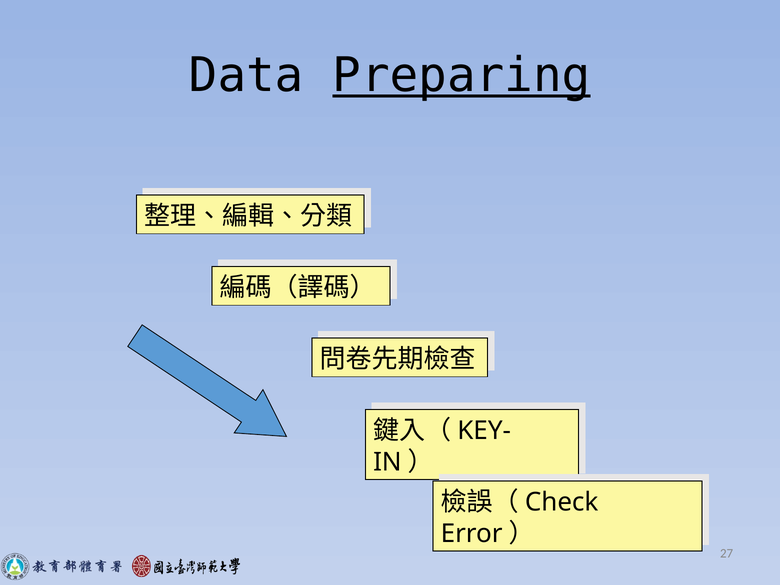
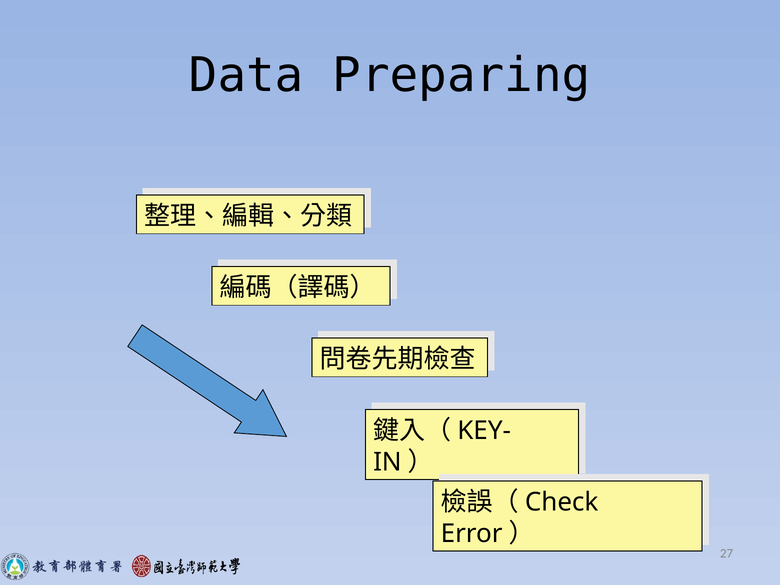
Preparing underline: present -> none
